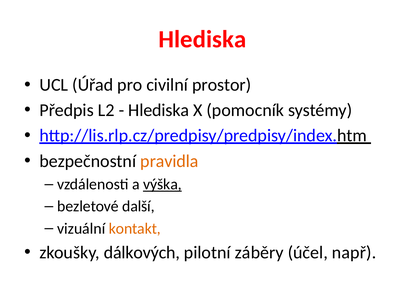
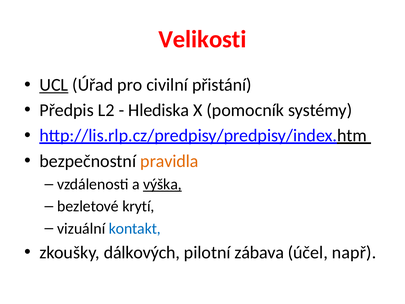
Hlediska at (202, 39): Hlediska -> Velikosti
UCL underline: none -> present
prostor: prostor -> přistání
další: další -> krytí
kontakt colour: orange -> blue
záběry: záběry -> zábava
